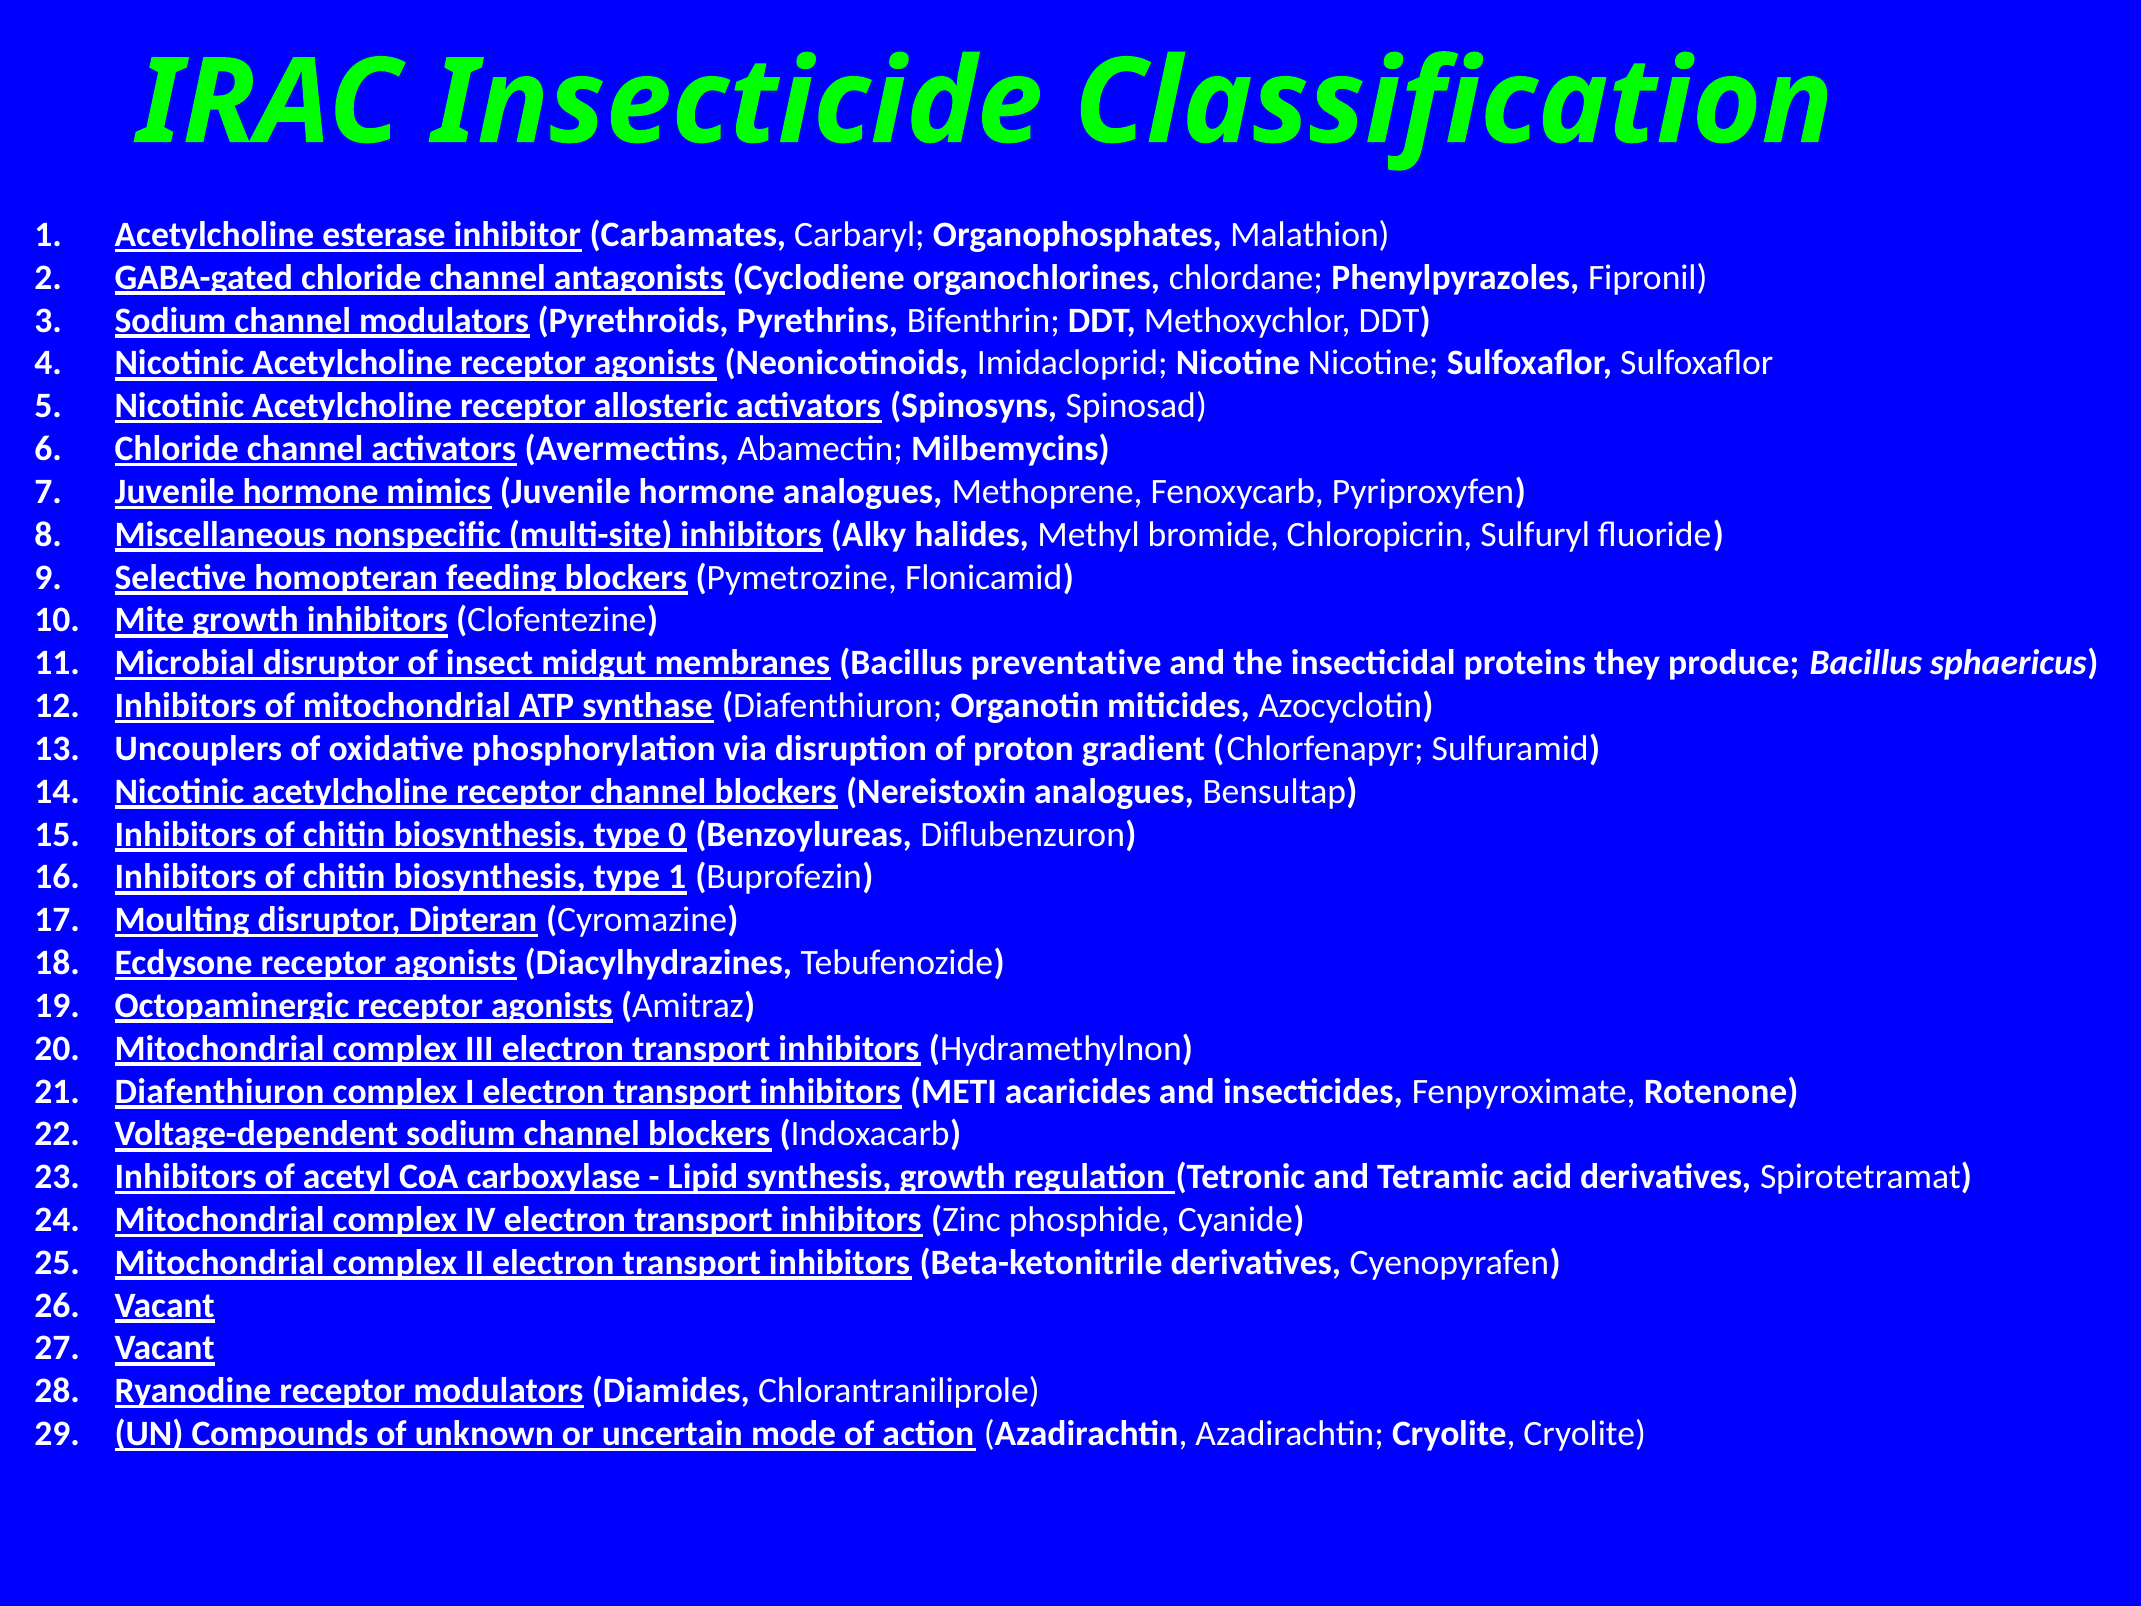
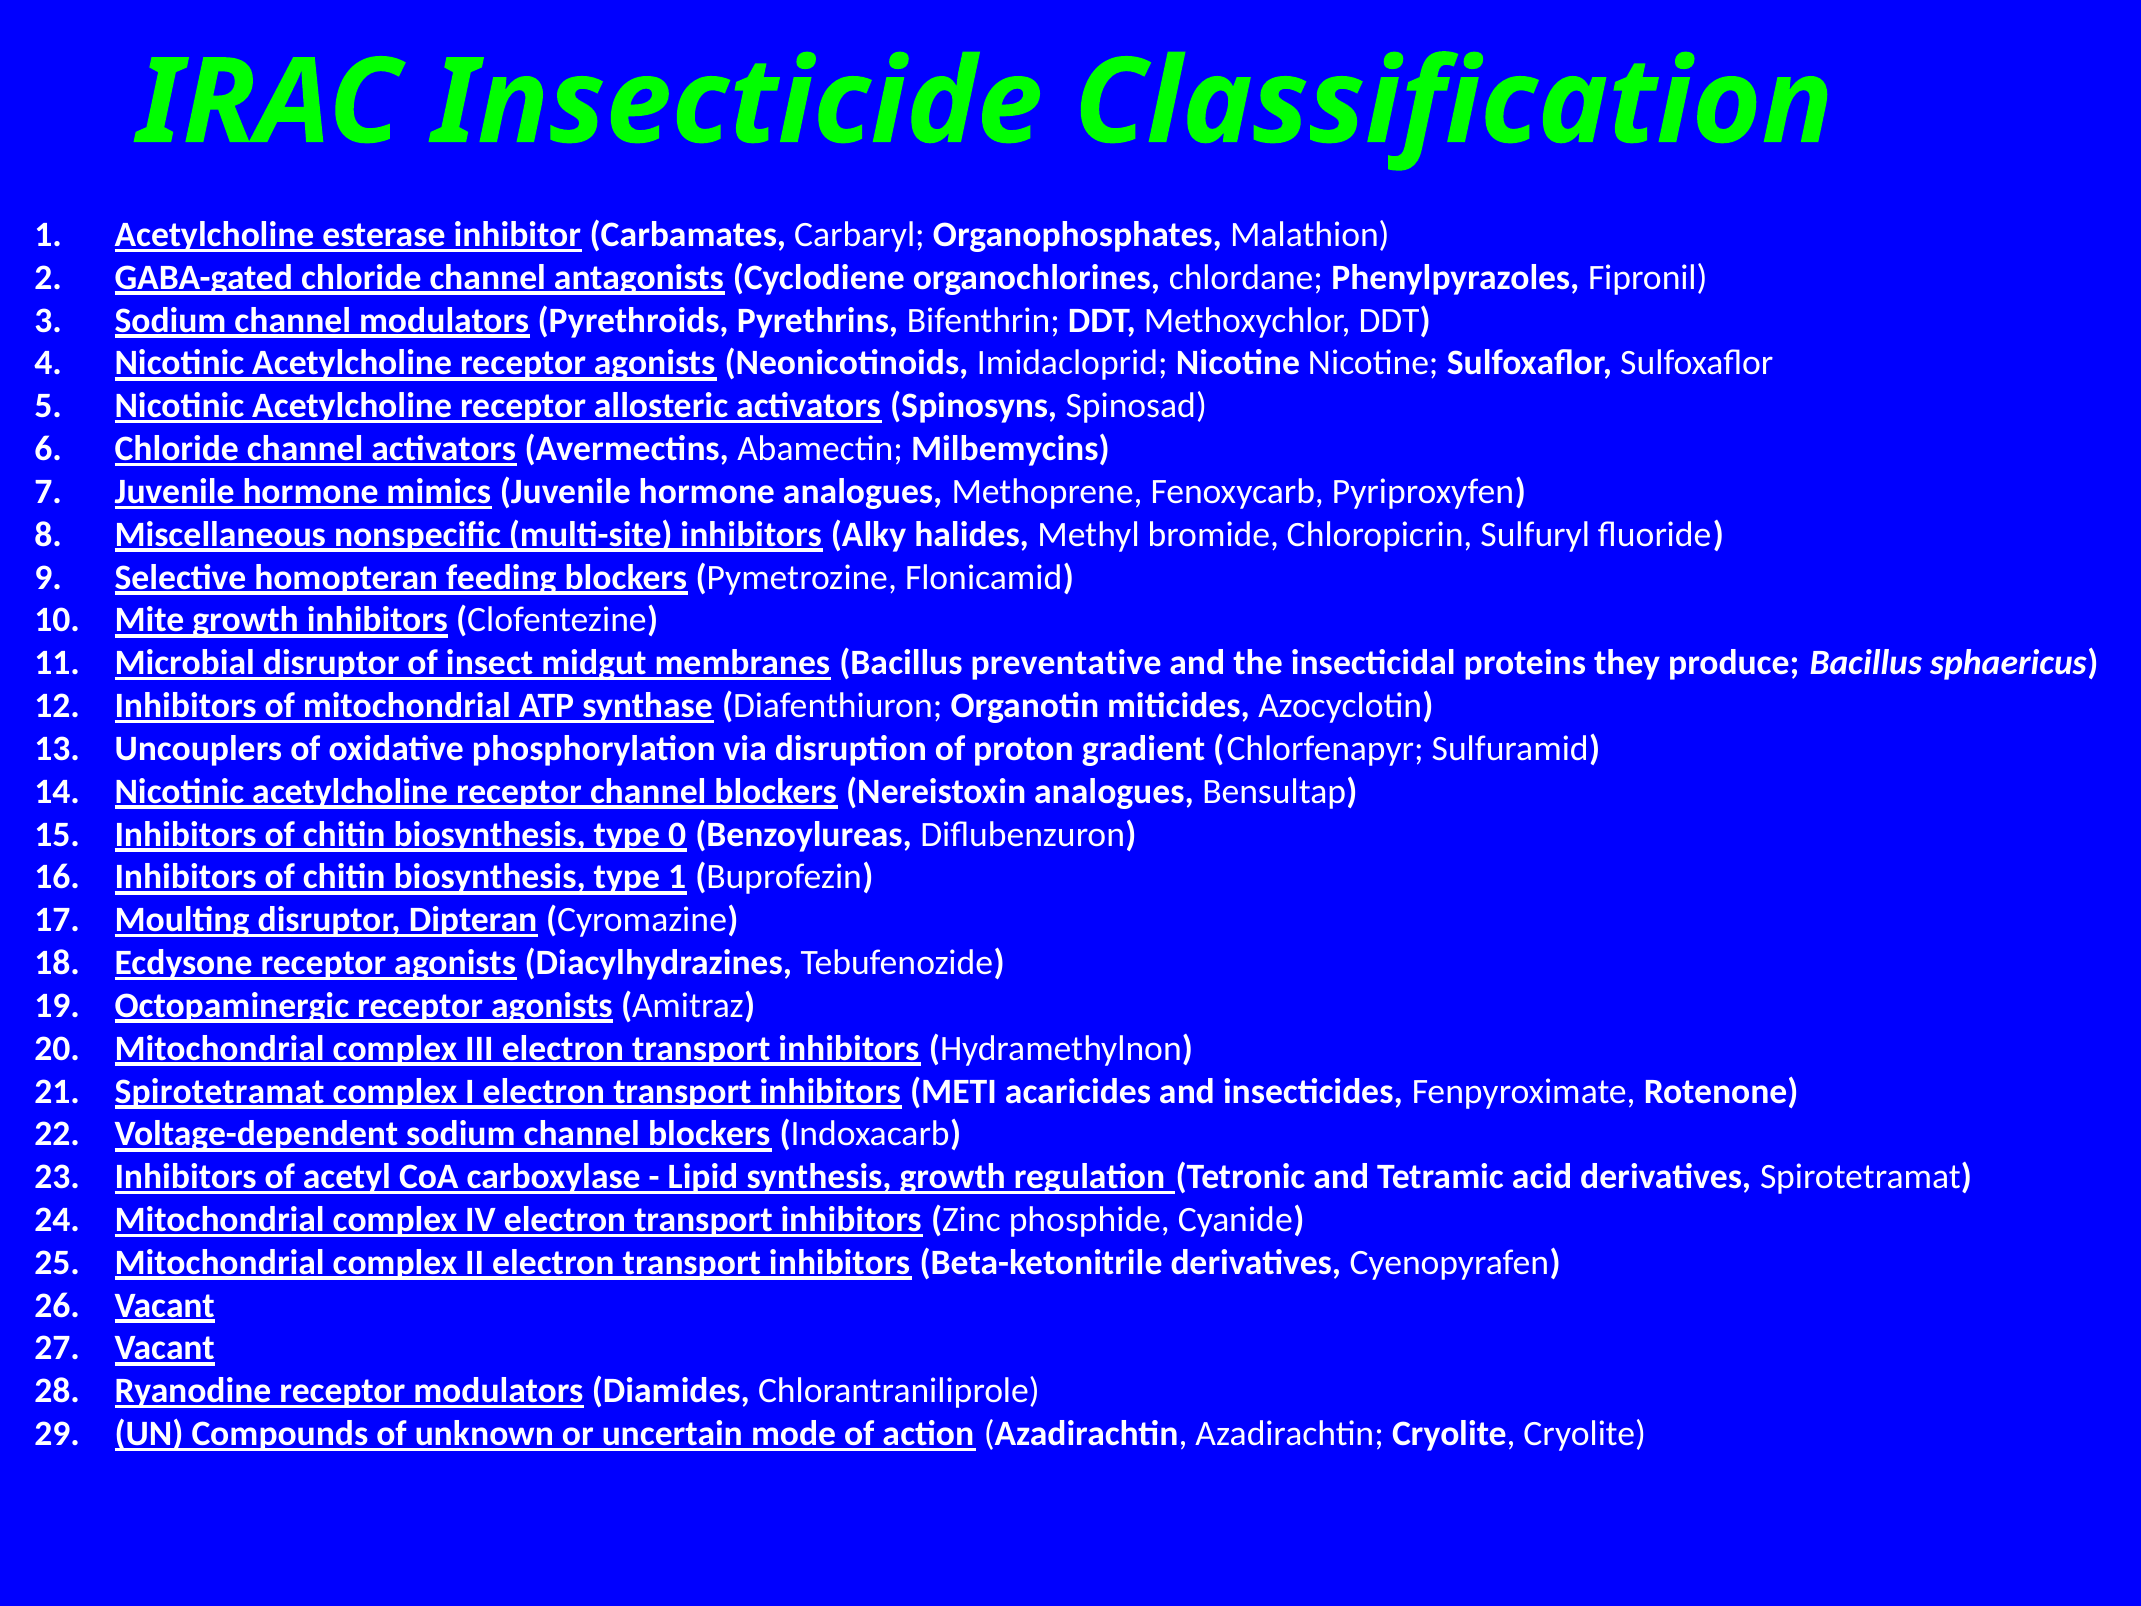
Diafenthiuron at (220, 1091): Diafenthiuron -> Spirotetramat
